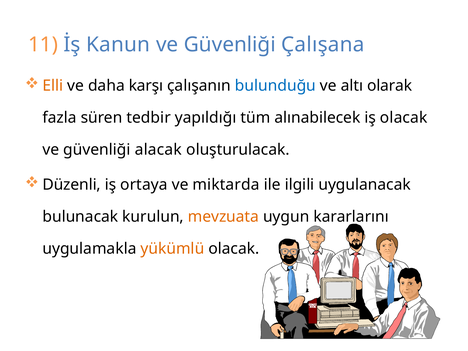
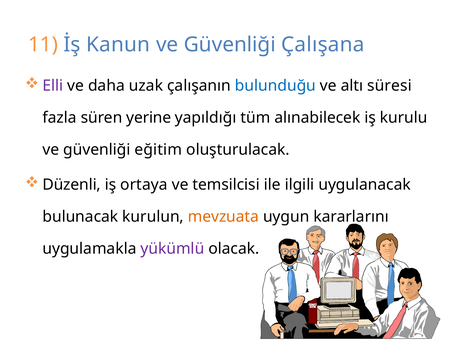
Elli colour: orange -> purple
karşı: karşı -> uzak
olarak: olarak -> süresi
tedbir: tedbir -> yerine
iş olacak: olacak -> kurulu
alacak: alacak -> eğitim
miktarda: miktarda -> temsilcisi
yükümlü colour: orange -> purple
